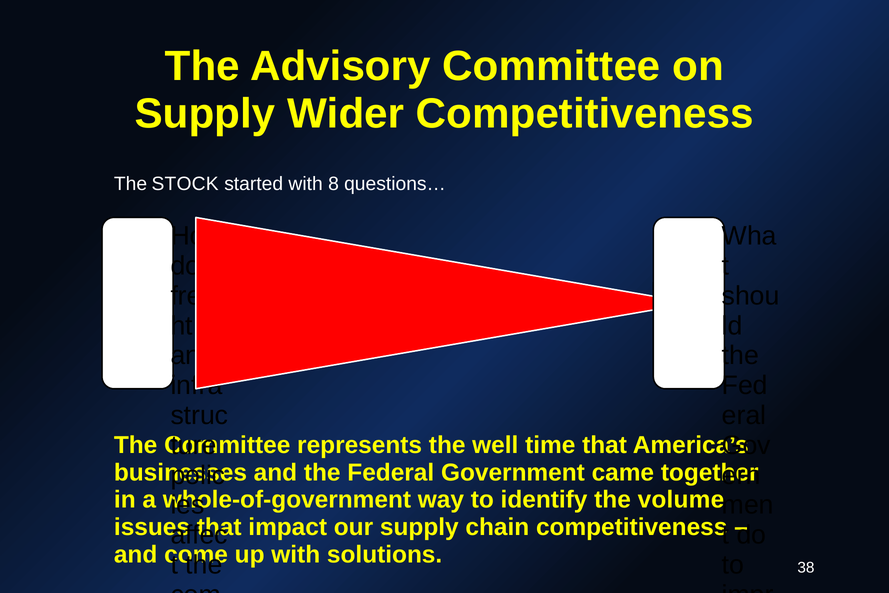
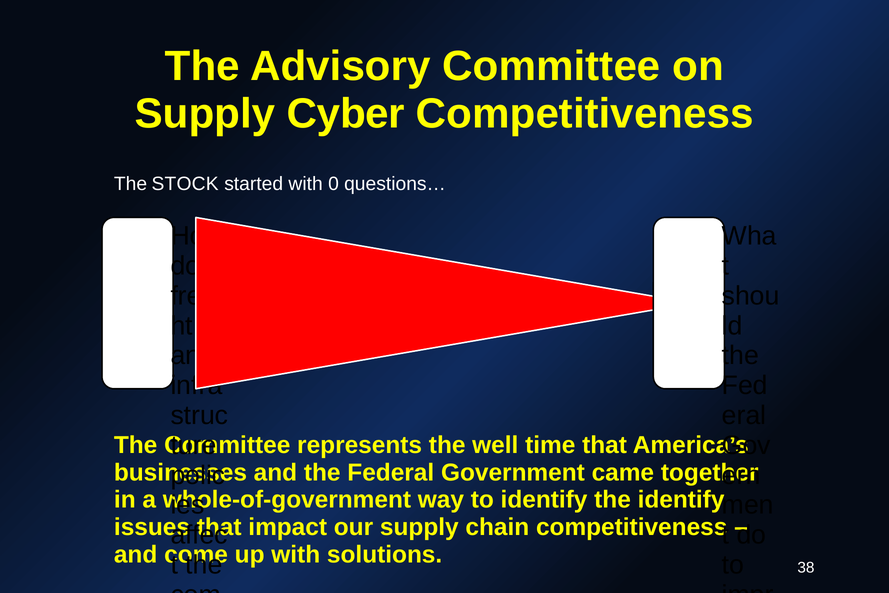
Wider: Wider -> Cyber
8: 8 -> 0
the volume: volume -> identify
